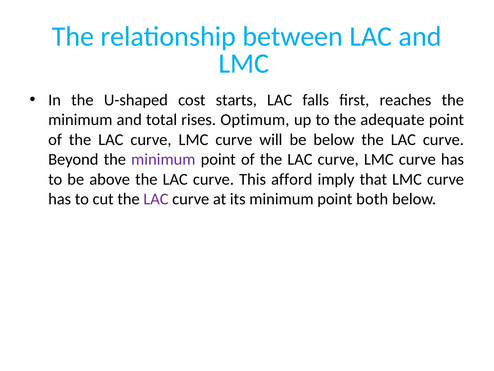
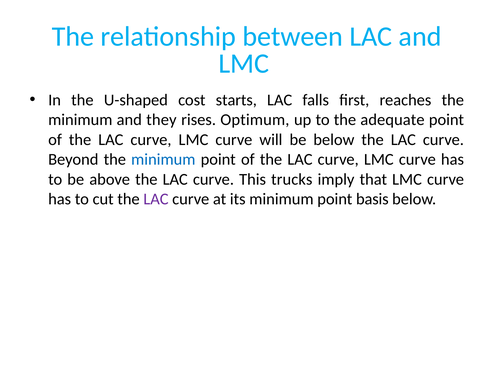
total: total -> they
minimum at (163, 159) colour: purple -> blue
afford: afford -> trucks
both: both -> basis
